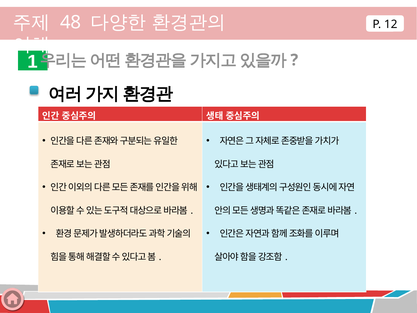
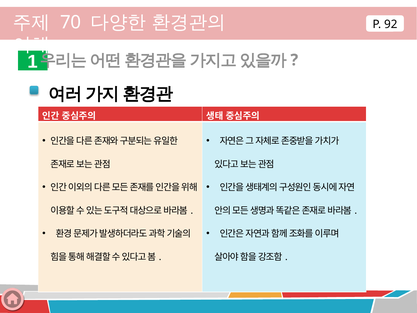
48: 48 -> 70
12: 12 -> 92
